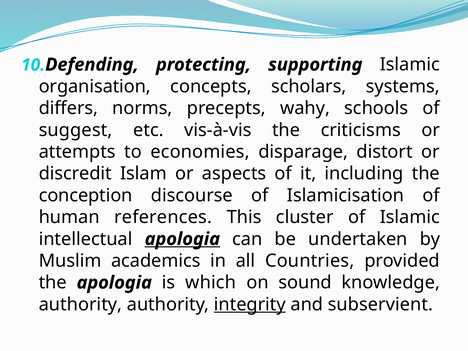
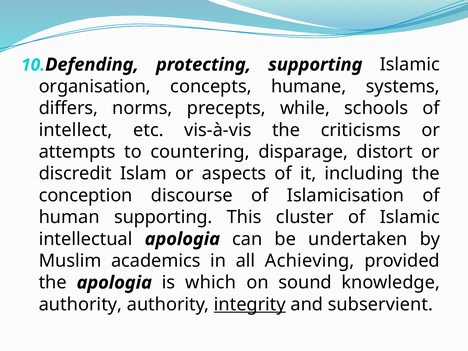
scholars: scholars -> humane
wahy: wahy -> while
suggest: suggest -> intellect
economies: economies -> countering
human references: references -> supporting
apologia at (182, 239) underline: present -> none
Countries: Countries -> Achieving
